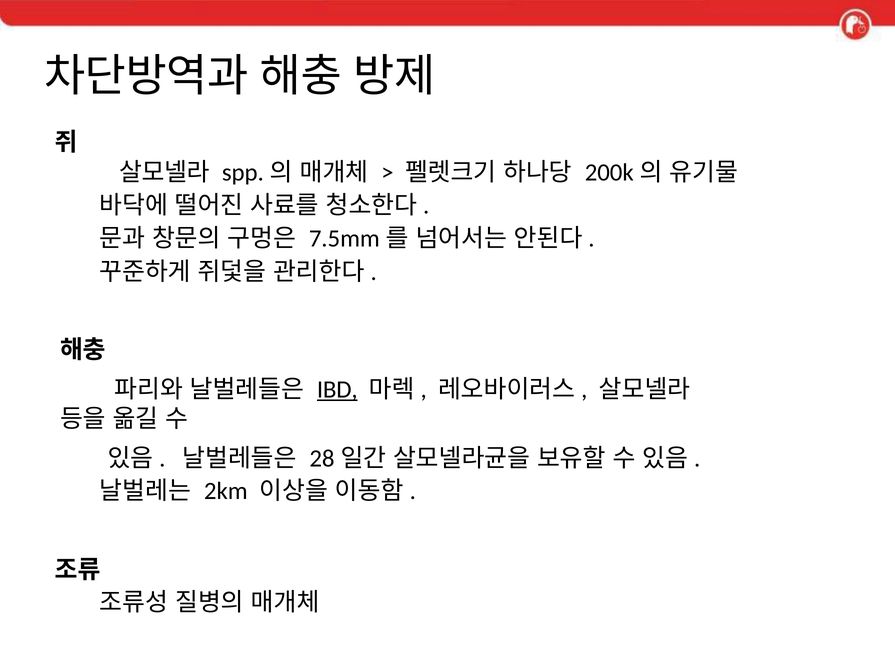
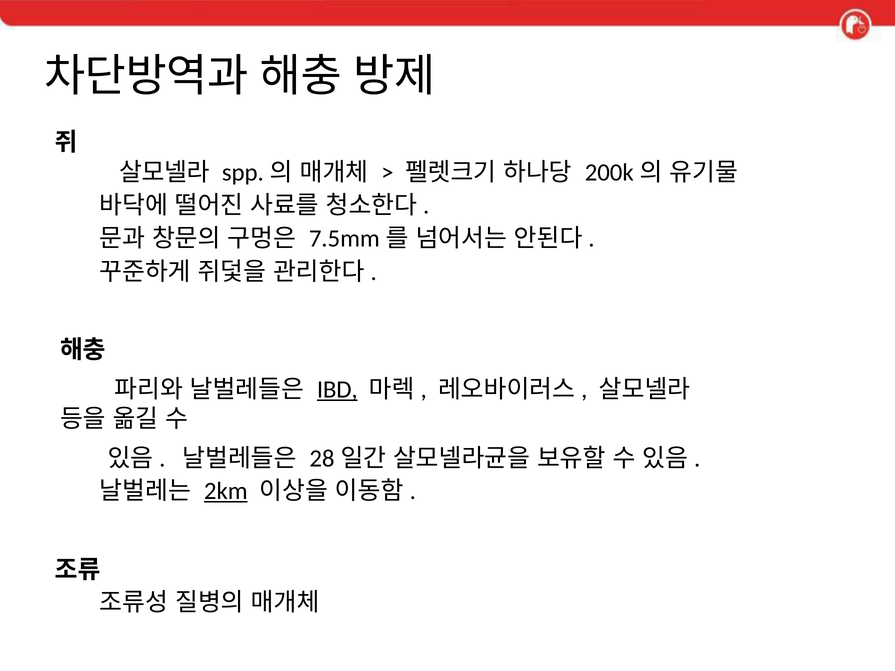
2km underline: none -> present
